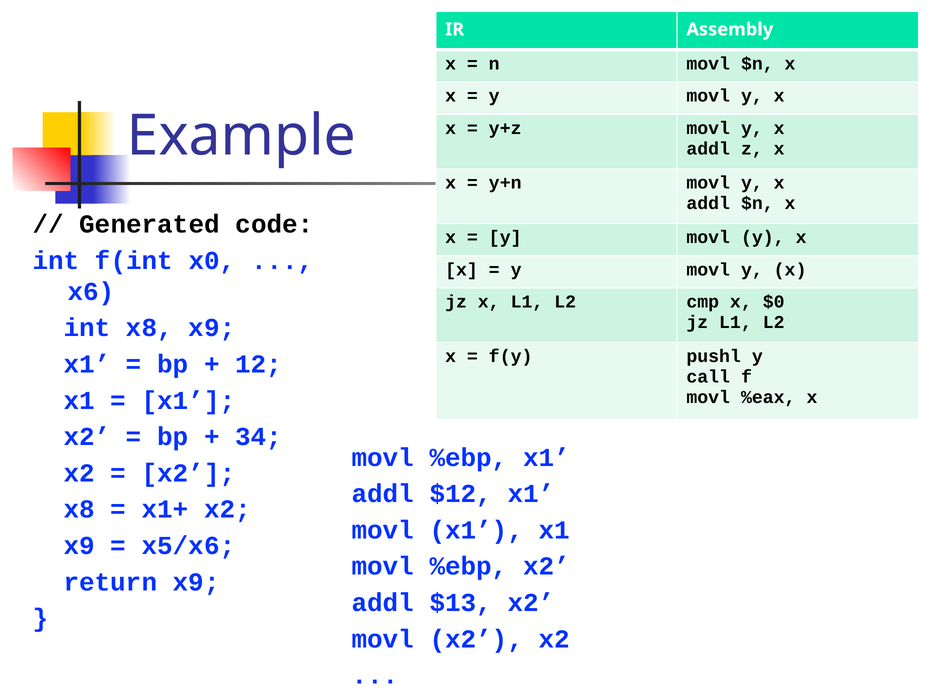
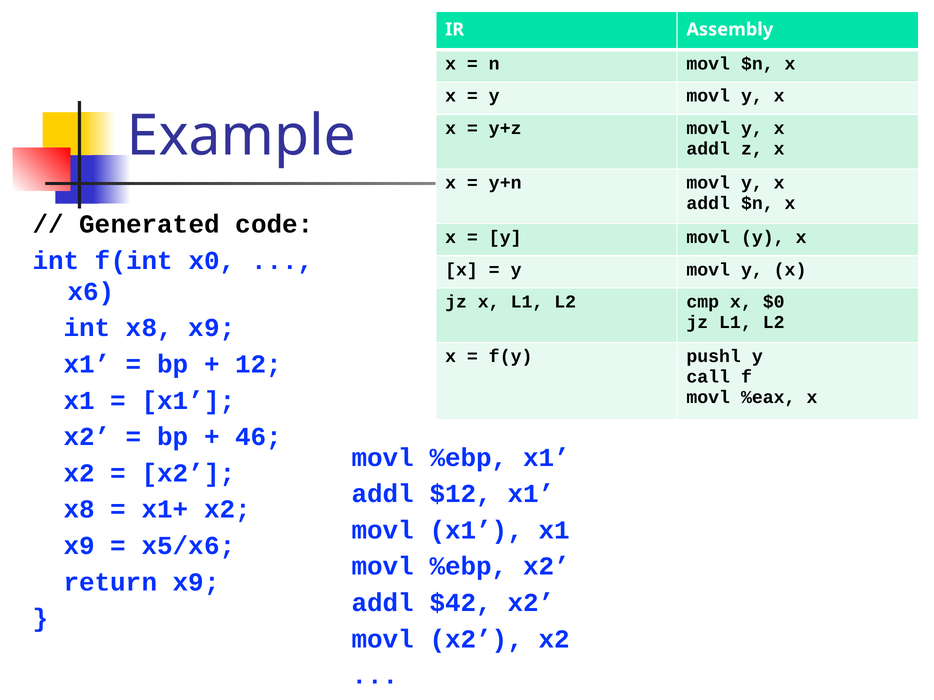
34: 34 -> 46
$13: $13 -> $42
